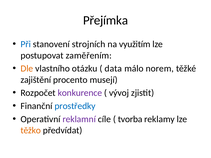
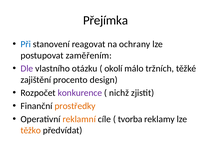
strojních: strojních -> reagovat
využitím: využitím -> ochrany
Dle colour: orange -> purple
data: data -> okolí
norem: norem -> tržních
musejí: musejí -> design
vývoj: vývoj -> nichž
prostředky colour: blue -> orange
reklamní colour: purple -> orange
